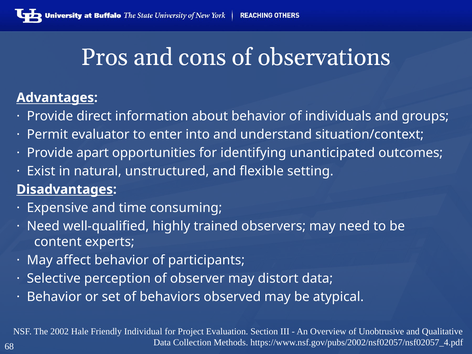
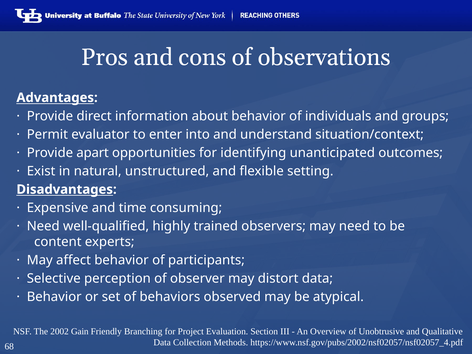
Hale: Hale -> Gain
Individual: Individual -> Branching
